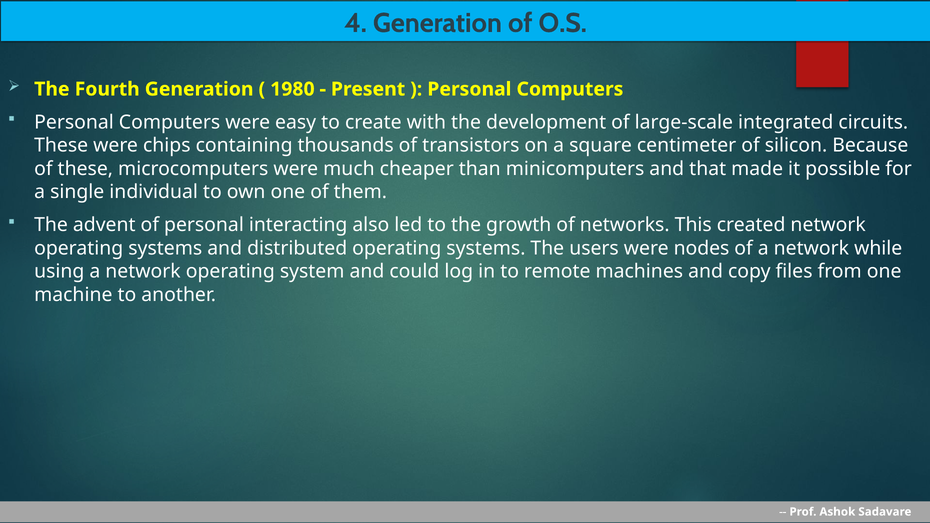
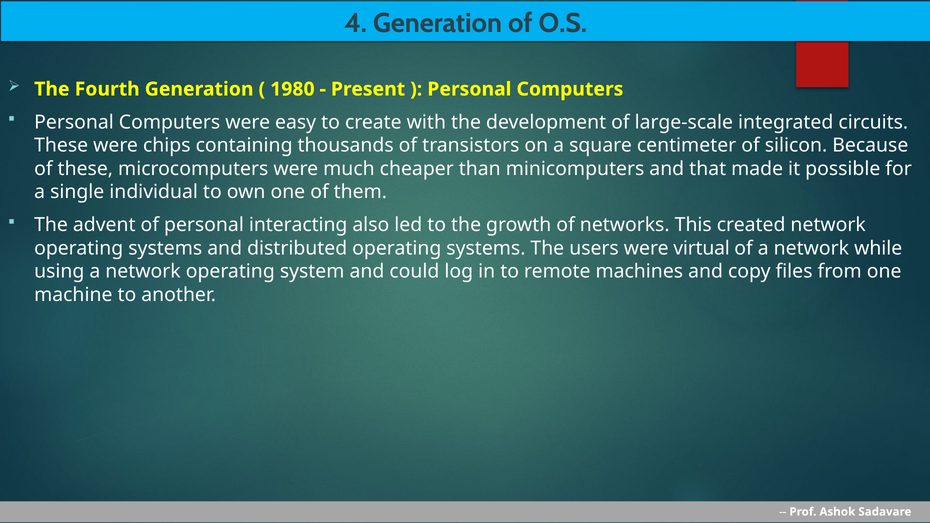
nodes: nodes -> virtual
